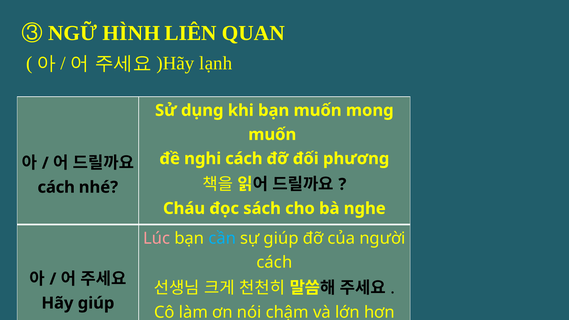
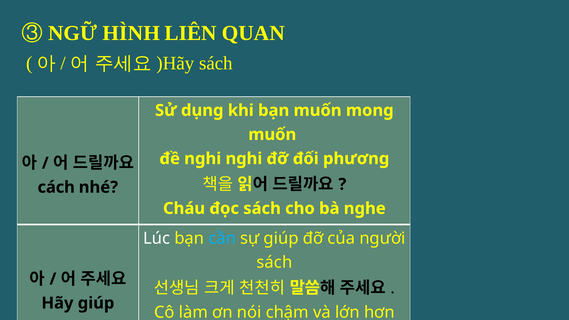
lạnh at (216, 63): lạnh -> sách
nghi cách: cách -> nghi
Lúc colour: pink -> white
cách at (274, 262): cách -> sách
